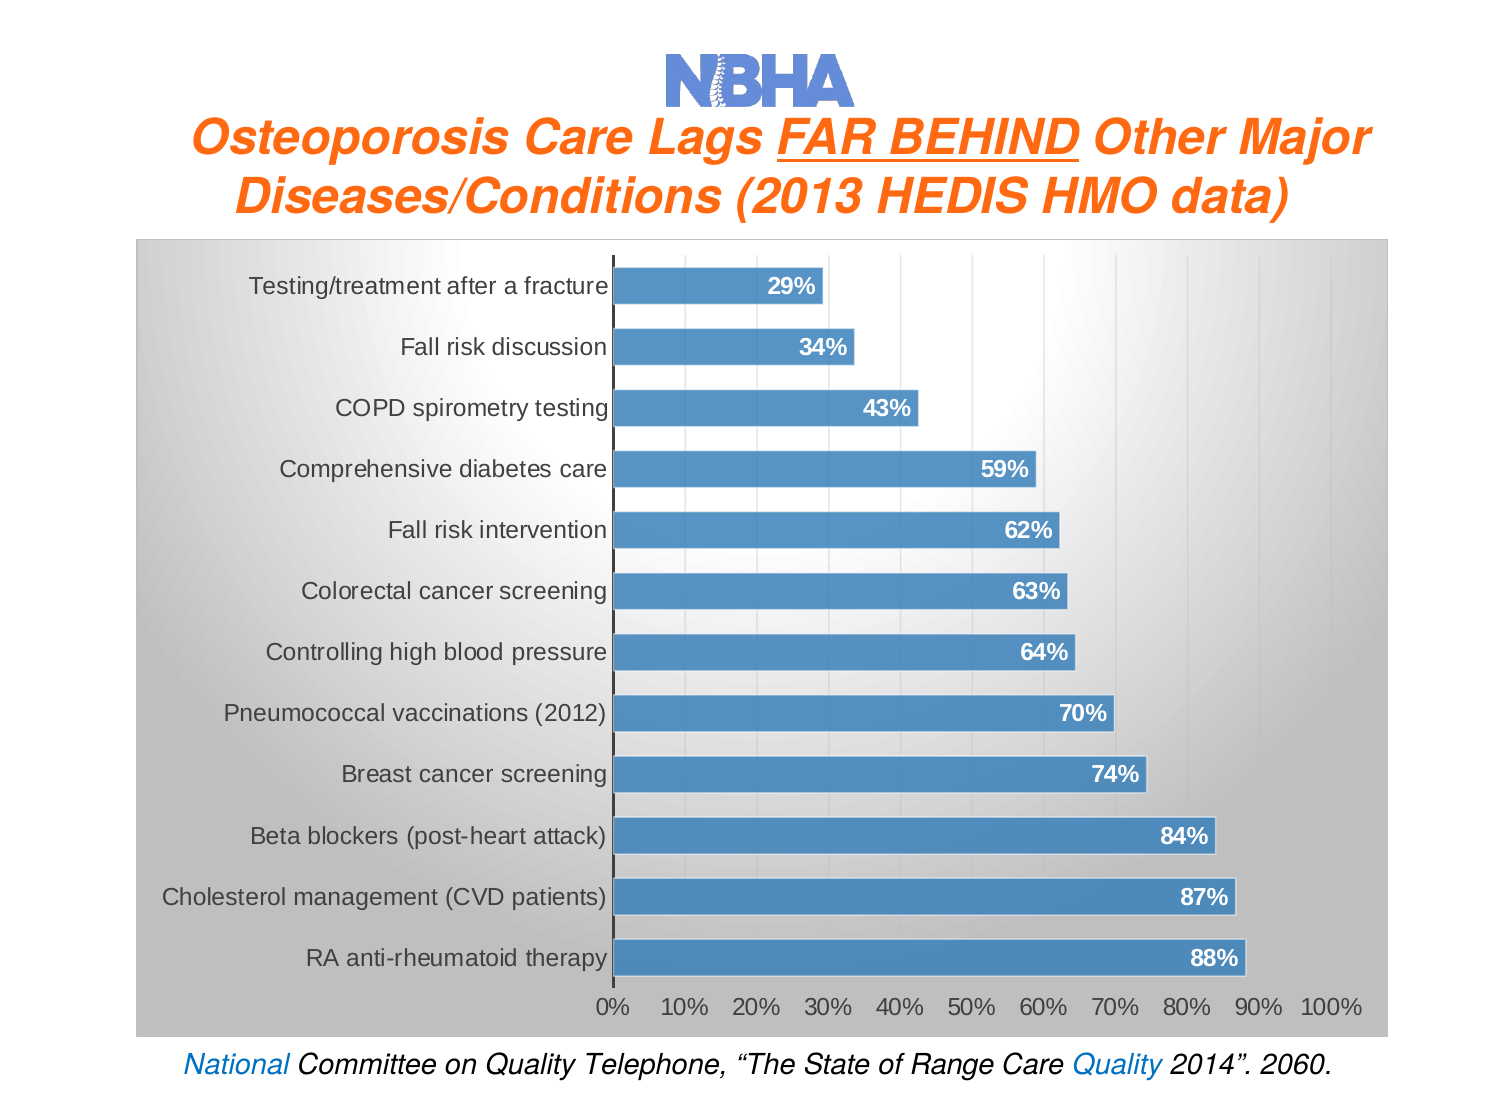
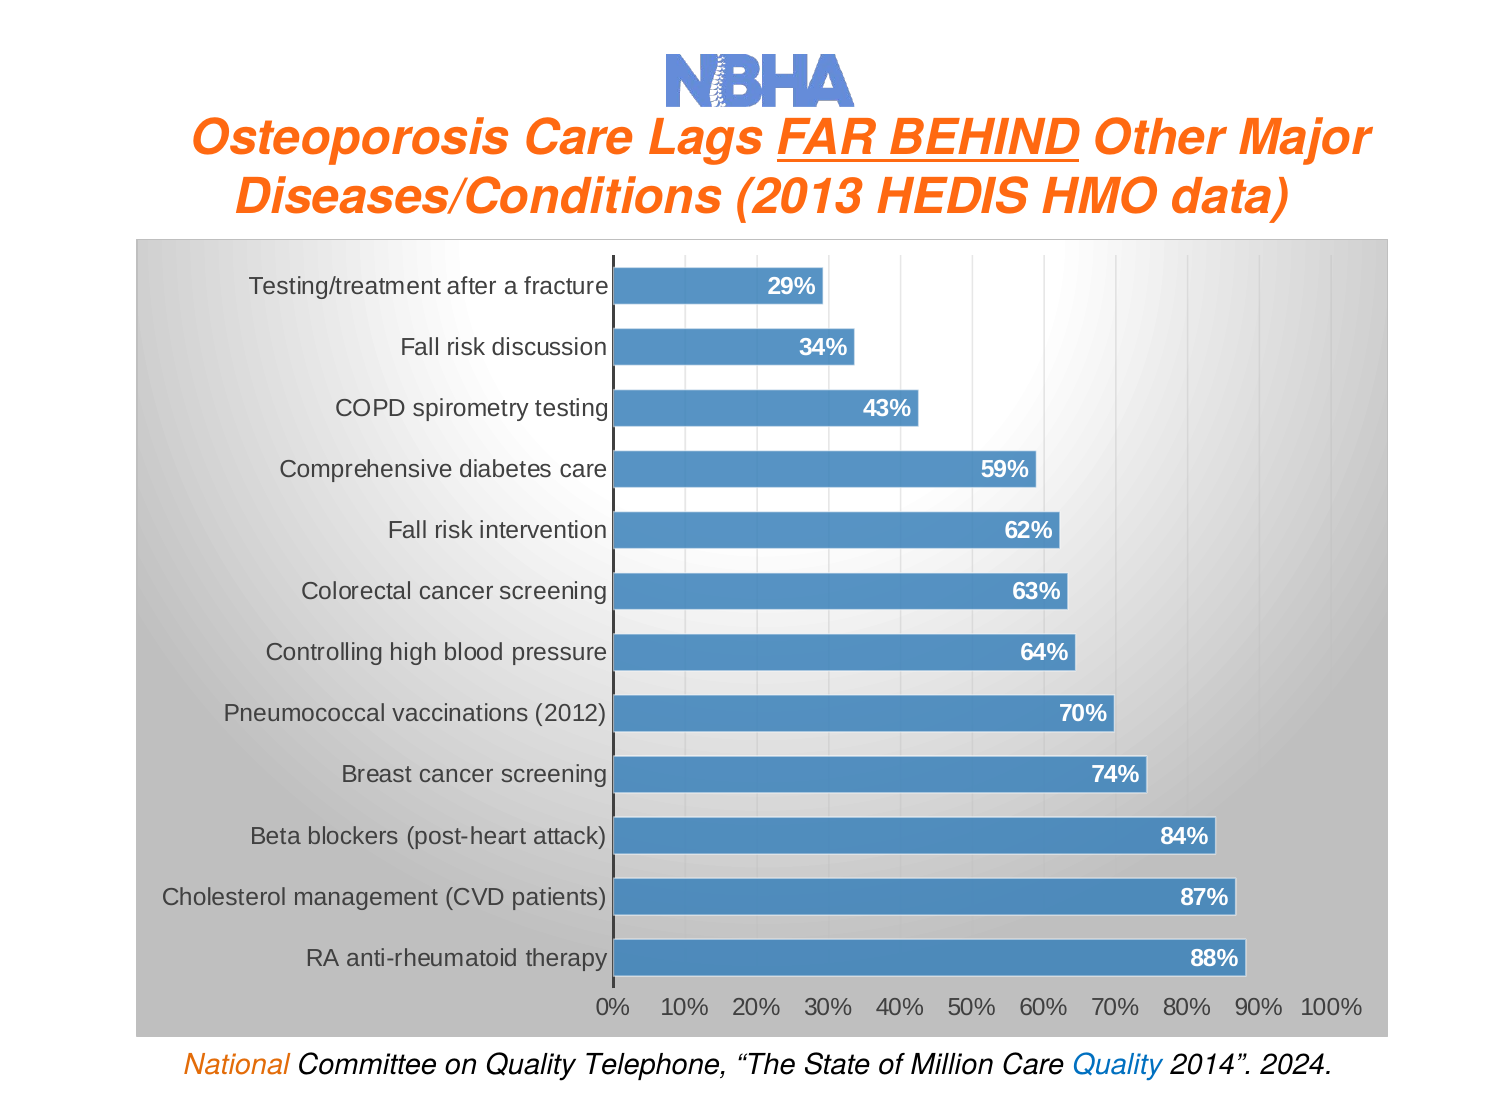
National colour: blue -> orange
Range: Range -> Million
2060: 2060 -> 2024
